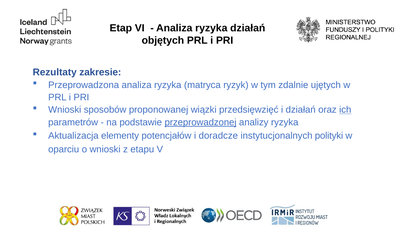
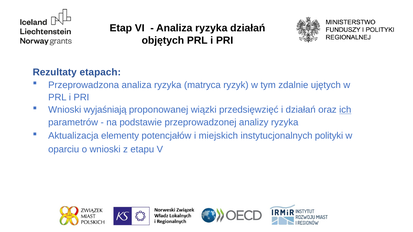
zakresie: zakresie -> etapach
sposobów: sposobów -> wyjaśniają
przeprowadzonej underline: present -> none
doradcze: doradcze -> miejskich
